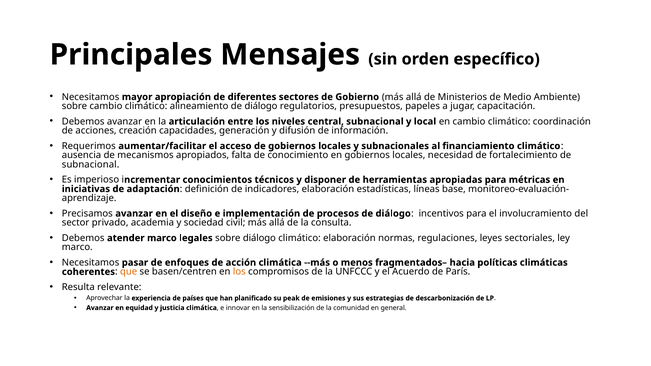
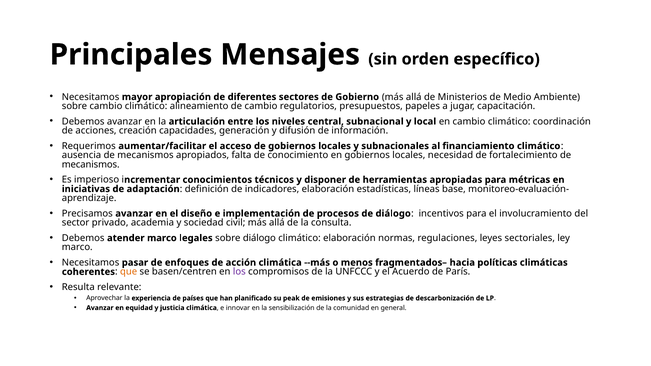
alineamiento de diálogo: diálogo -> cambio
subnacional at (91, 165): subnacional -> mecanismos
los at (239, 272) colour: orange -> purple
